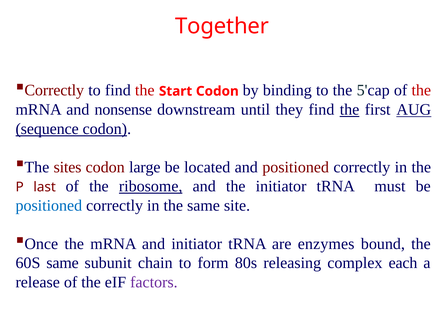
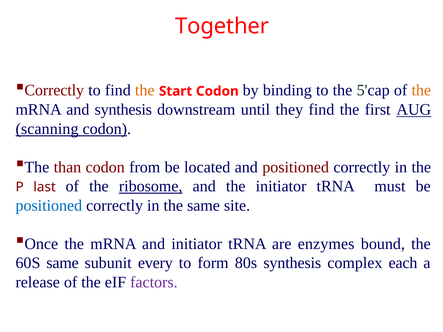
the at (145, 90) colour: red -> orange
the at (421, 90) colour: red -> orange
and nonsense: nonsense -> synthesis
the at (350, 110) underline: present -> none
sequence: sequence -> scanning
sites: sites -> than
large: large -> from
chain: chain -> every
80s releasing: releasing -> synthesis
